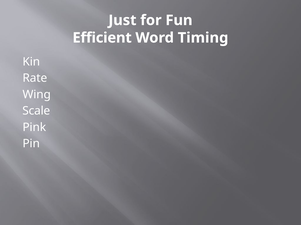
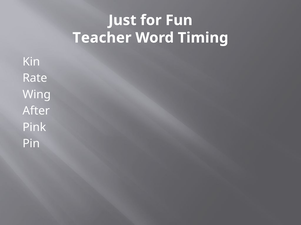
Efficient: Efficient -> Teacher
Scale: Scale -> After
